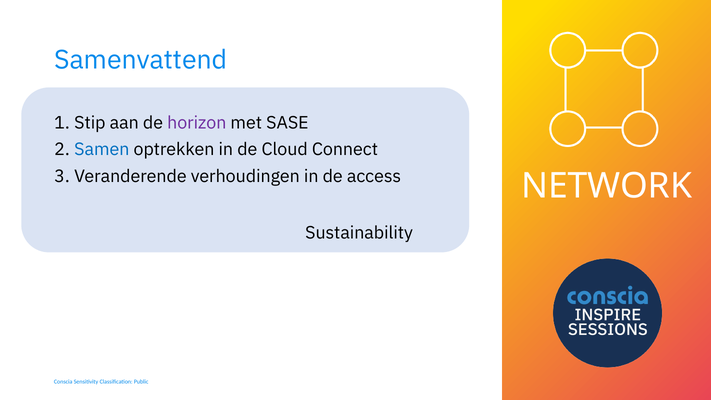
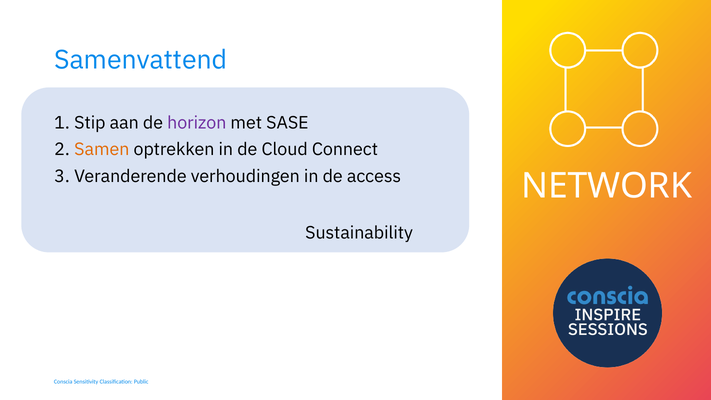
Samen colour: blue -> orange
